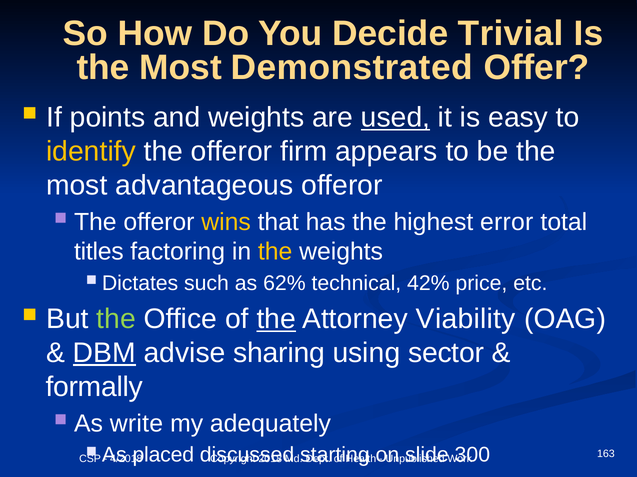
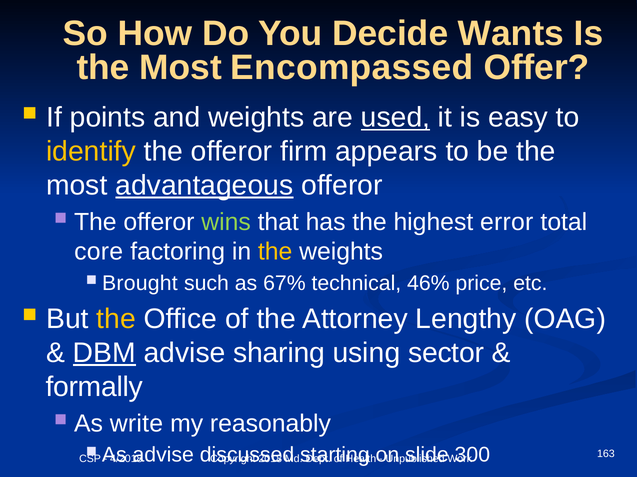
Trivial: Trivial -> Wants
Demonstrated: Demonstrated -> Encompassed
advantageous underline: none -> present
wins colour: yellow -> light green
titles: titles -> core
Dictates: Dictates -> Brought
62%: 62% -> 67%
42%: 42% -> 46%
the at (116, 319) colour: light green -> yellow
the at (276, 319) underline: present -> none
Viability: Viability -> Lengthy
adequately: adequately -> reasonably
placed at (163, 456): placed -> advise
